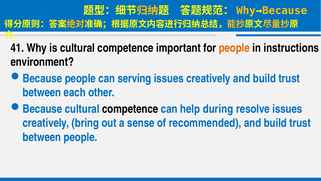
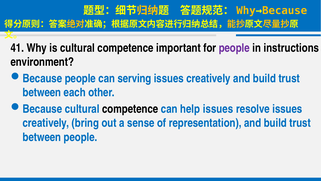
people at (234, 48) colour: orange -> purple
help during: during -> issues
recommended: recommended -> representation
